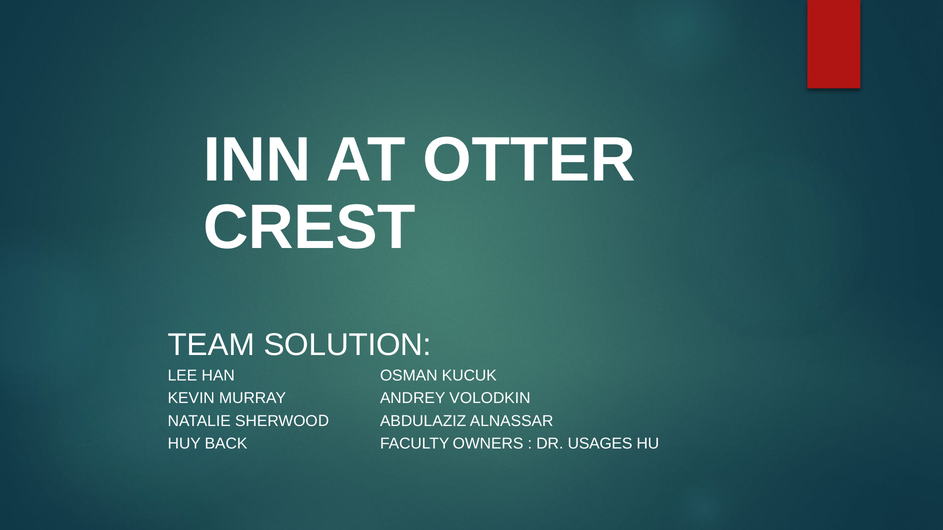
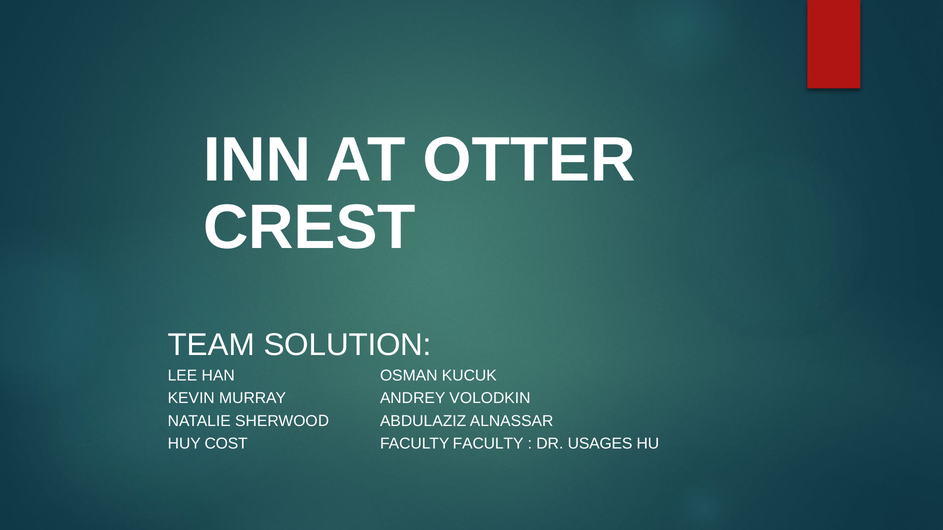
BACK: BACK -> COST
FACULTY OWNERS: OWNERS -> FACULTY
